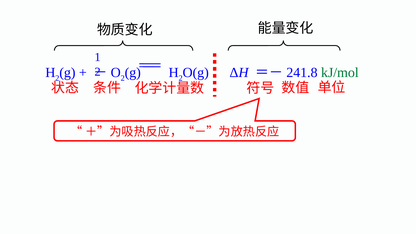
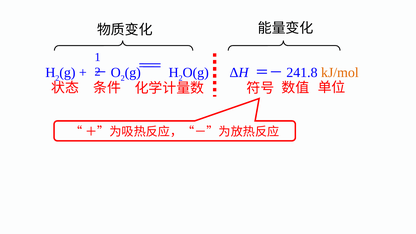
kJ/mol colour: green -> orange
